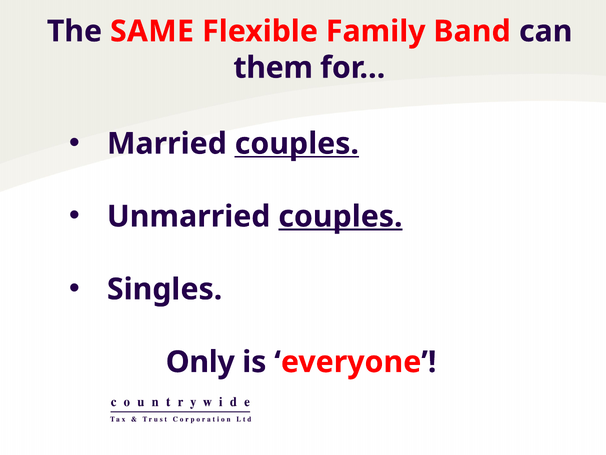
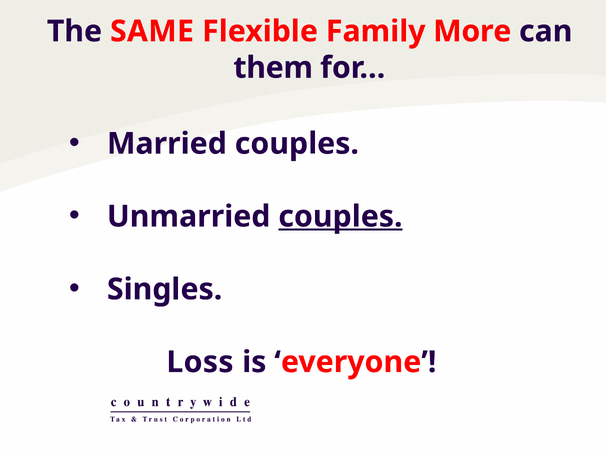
Band: Band -> More
couples at (297, 144) underline: present -> none
Only: Only -> Loss
